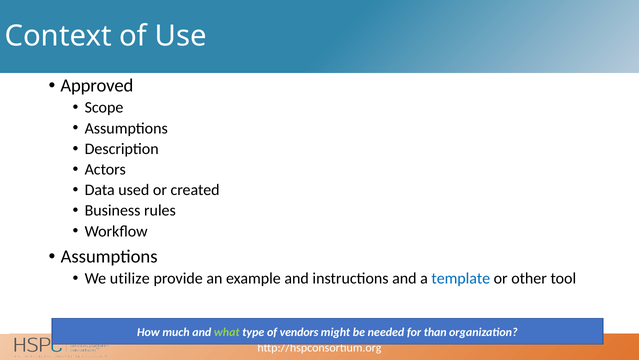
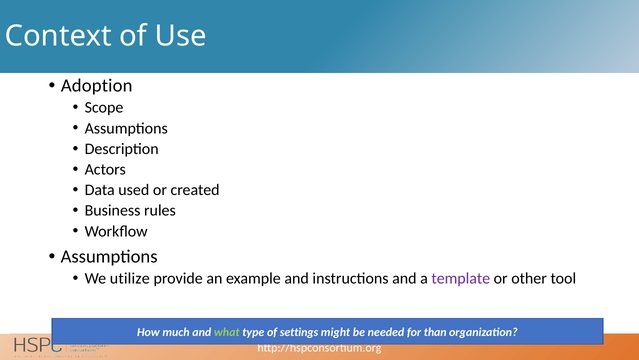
Approved: Approved -> Adoption
template colour: blue -> purple
vendors: vendors -> settings
